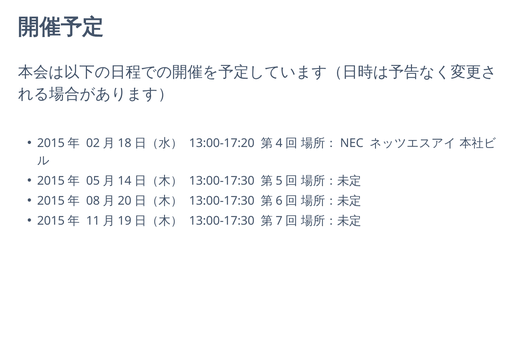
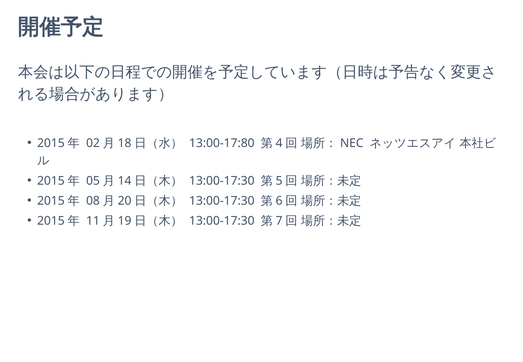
13:00-17:20: 13:00-17:20 -> 13:00-17:80
